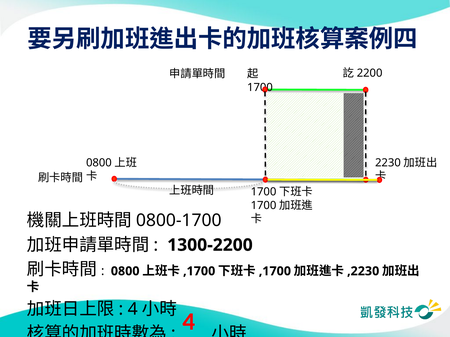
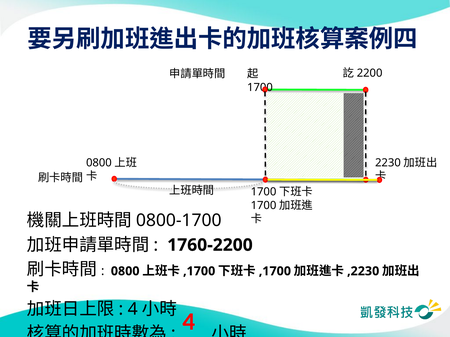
1300-2200: 1300-2200 -> 1760-2200
